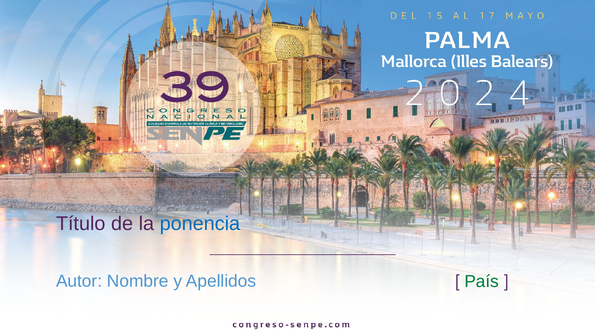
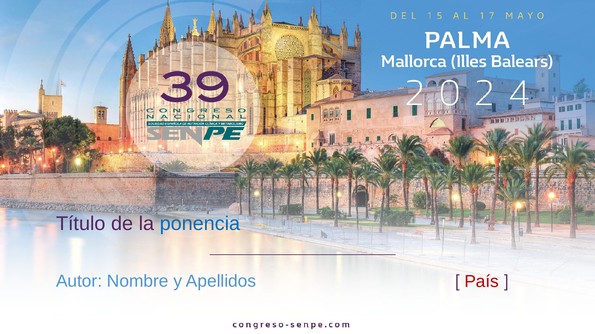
País colour: green -> red
